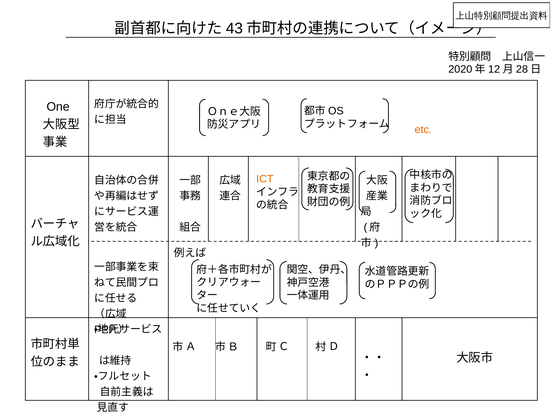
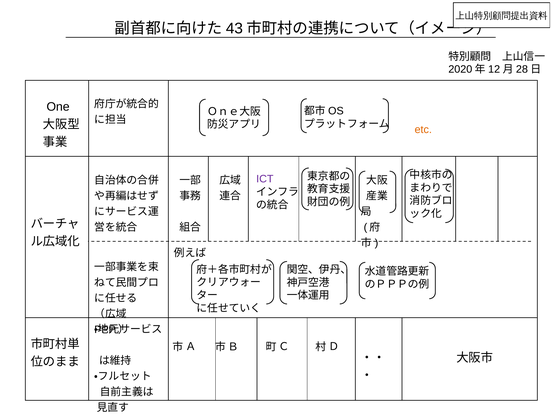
ICT colour: orange -> purple
